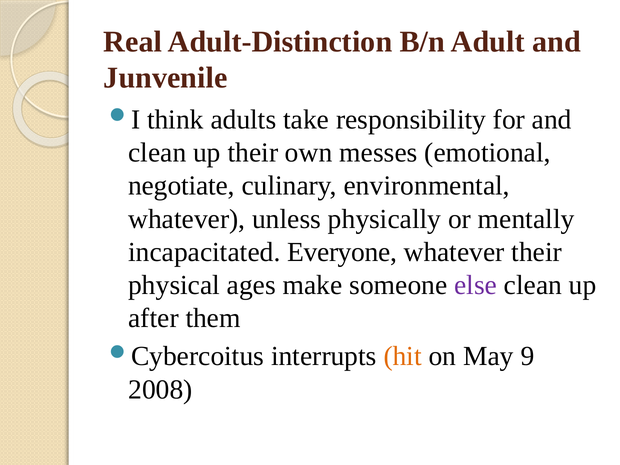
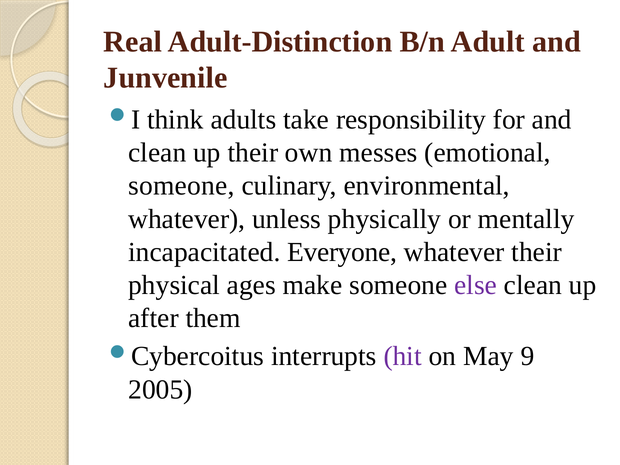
negotiate at (181, 186): negotiate -> someone
hit colour: orange -> purple
2008: 2008 -> 2005
